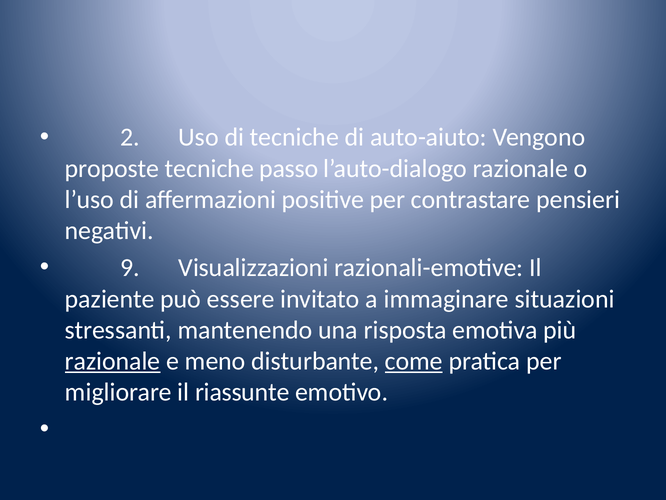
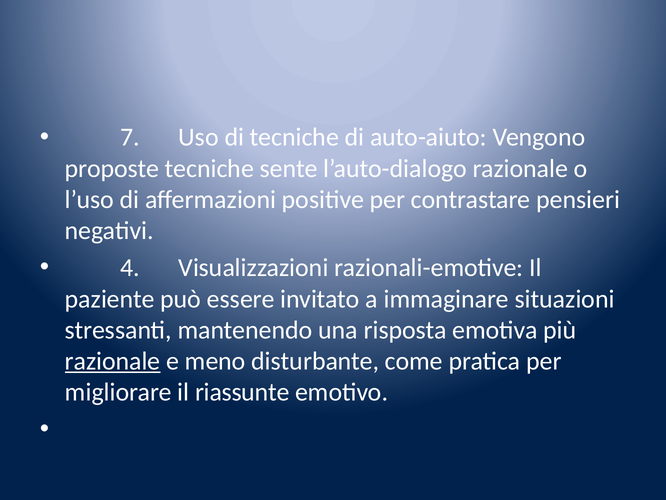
2: 2 -> 7
passo: passo -> sente
9: 9 -> 4
come underline: present -> none
